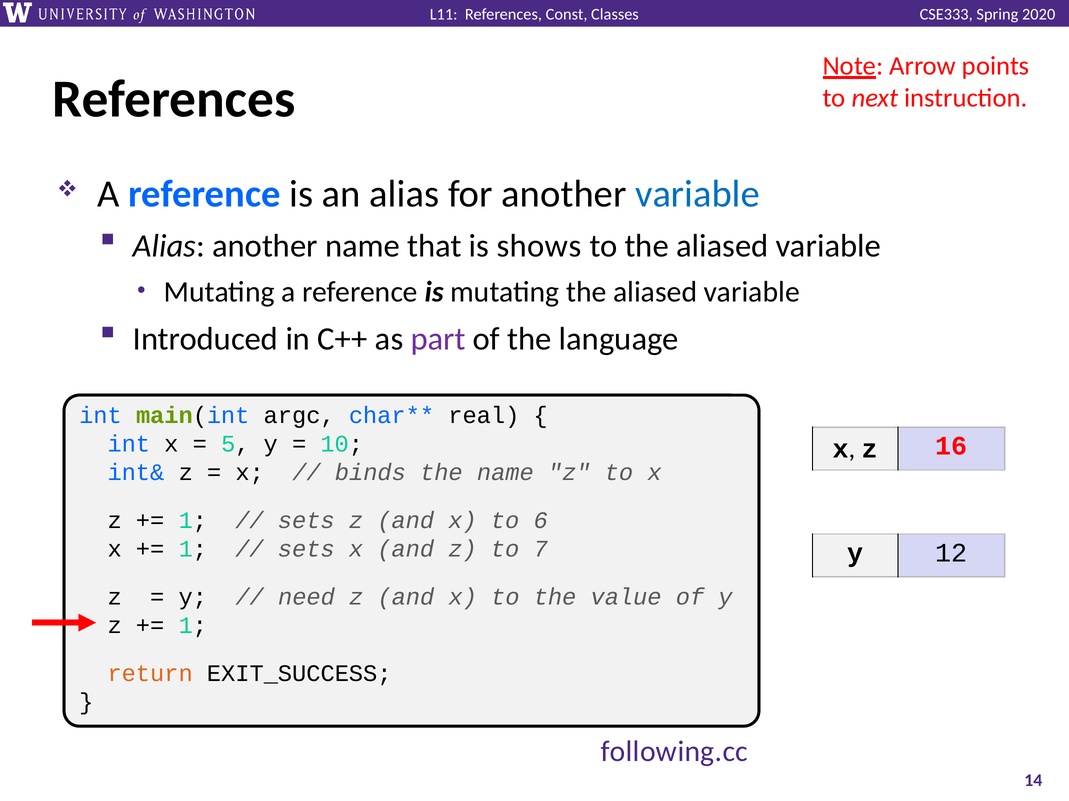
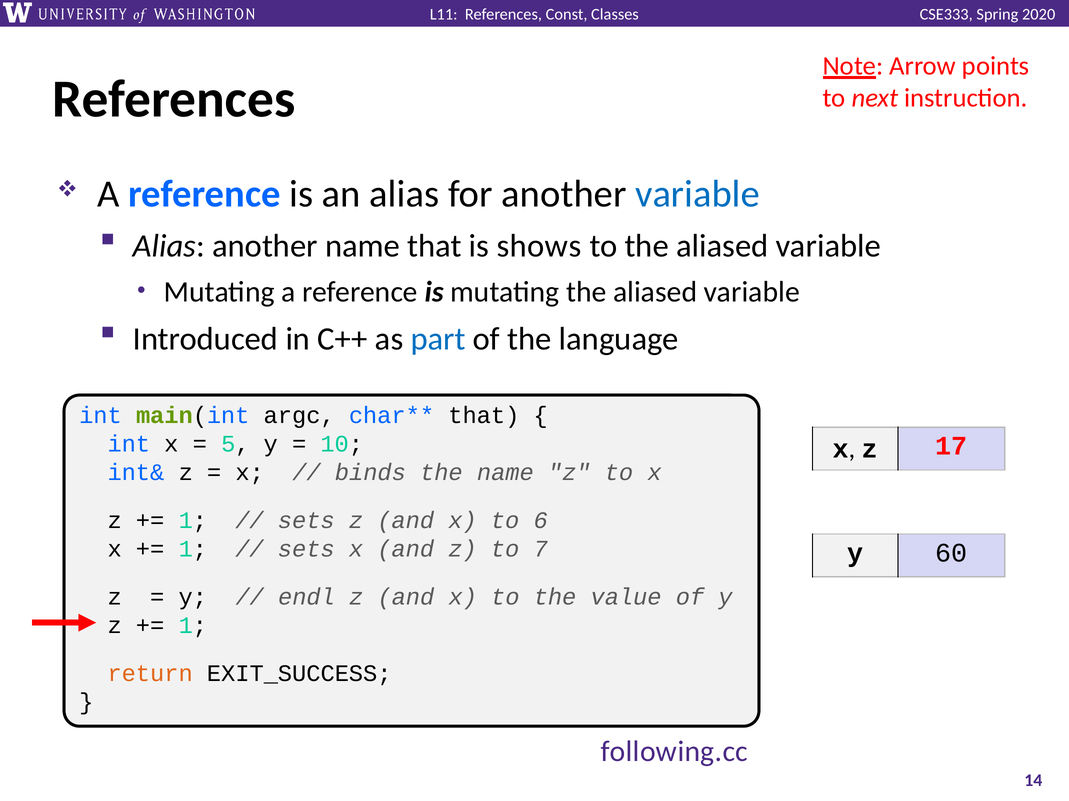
part colour: purple -> blue
real at (484, 416): real -> that
16: 16 -> 17
12: 12 -> 60
need: need -> endl
